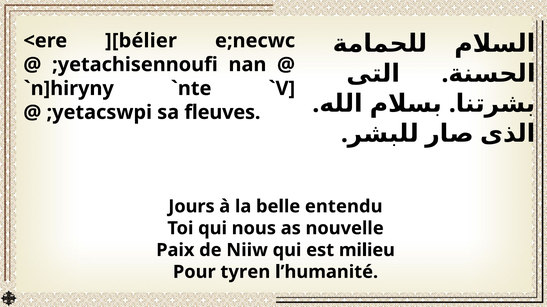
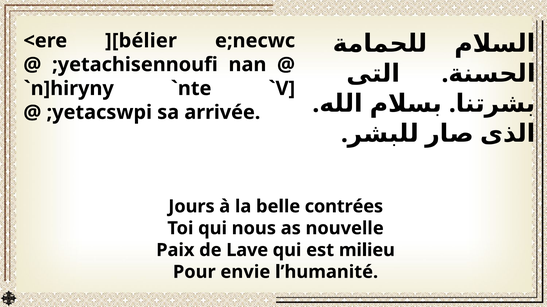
fleuves: fleuves -> arrivée
entendu: entendu -> contrées
Niiw: Niiw -> Lave
tyren: tyren -> envie
